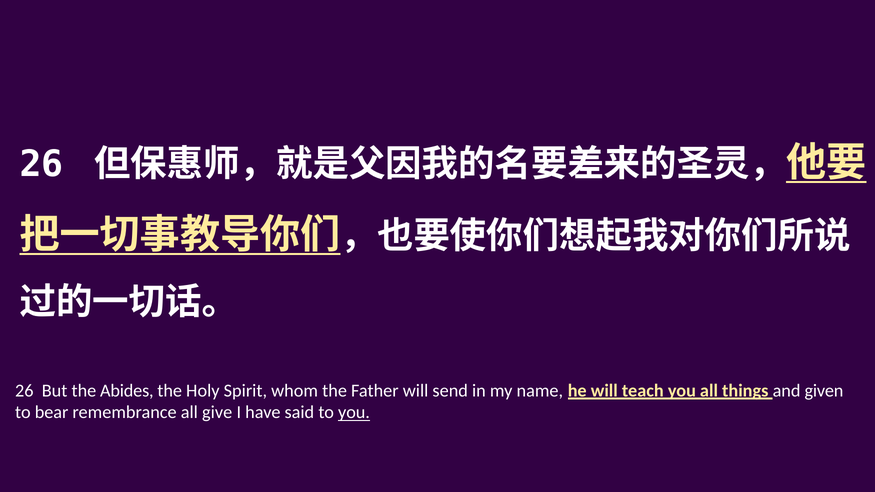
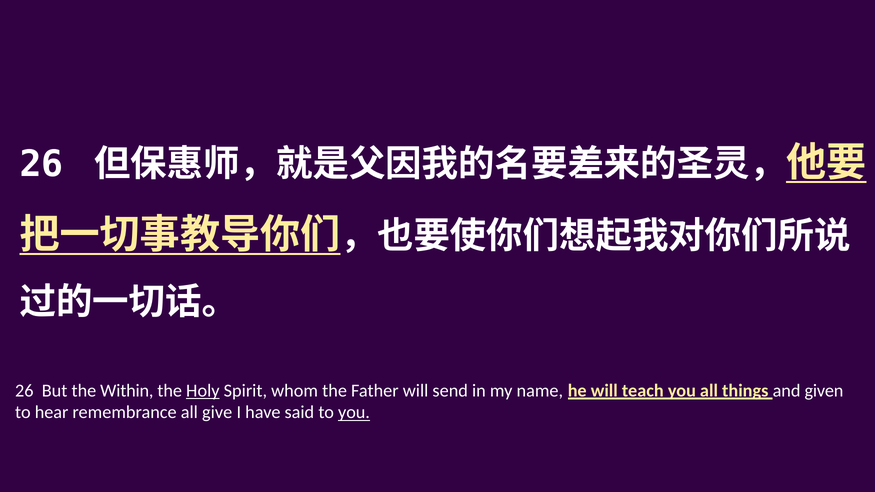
Abides: Abides -> Within
Holy underline: none -> present
bear: bear -> hear
